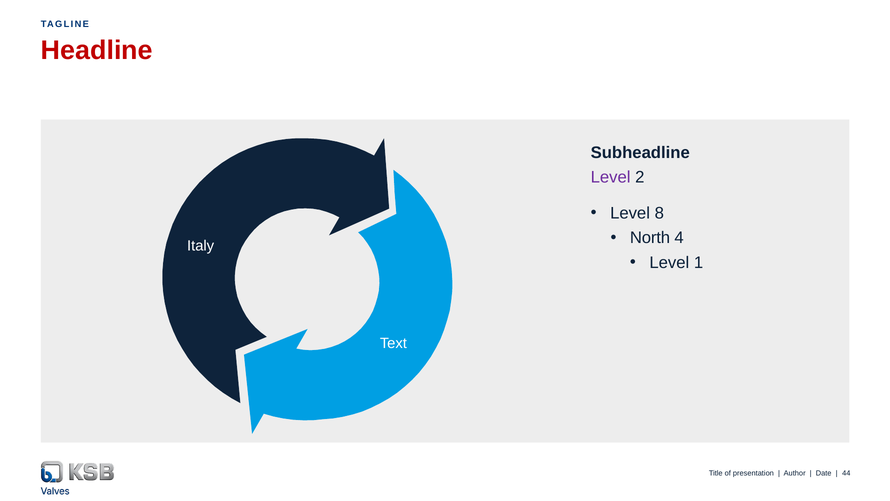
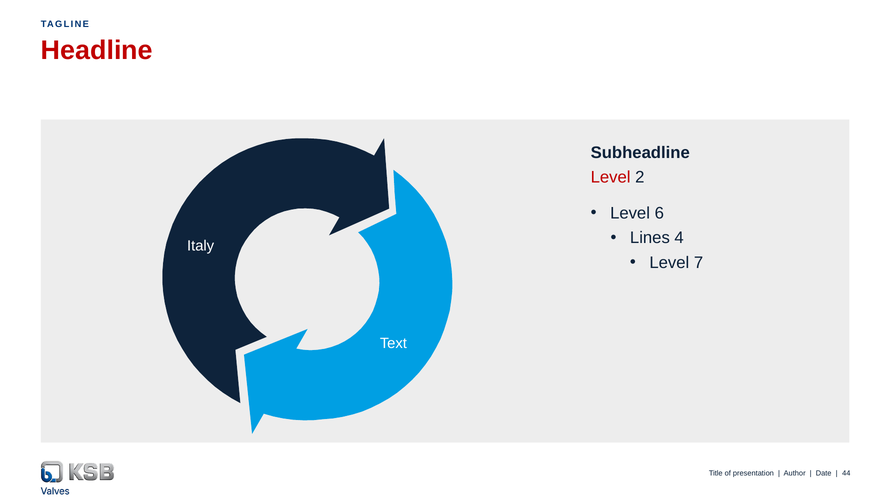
Level at (611, 177) colour: purple -> red
8: 8 -> 6
North: North -> Lines
1: 1 -> 7
